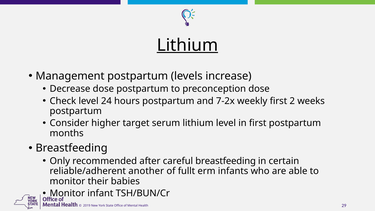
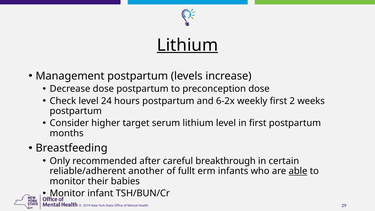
7-2x: 7-2x -> 6-2x
careful breastfeeding: breastfeeding -> breakthrough
able underline: none -> present
